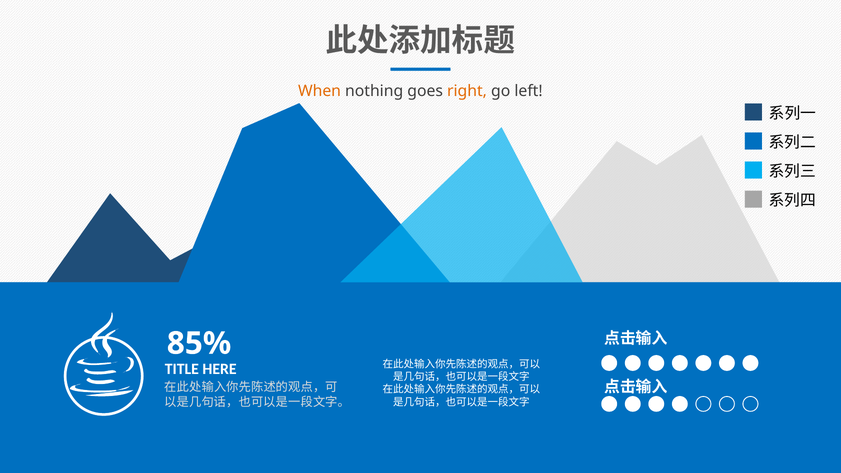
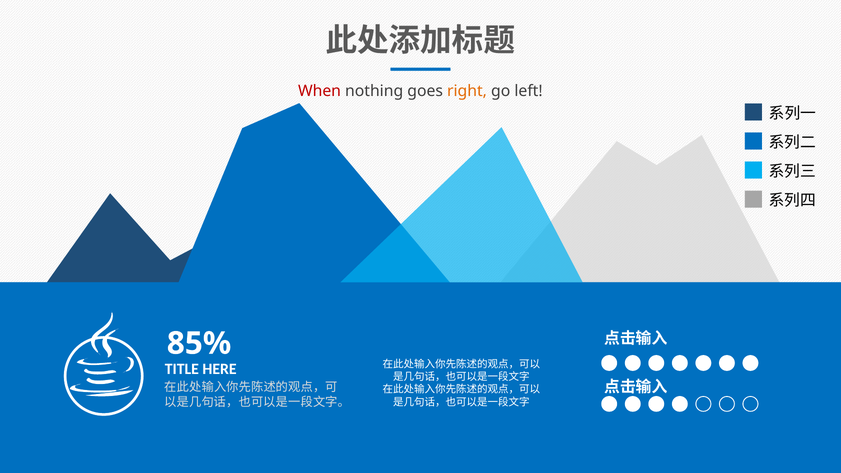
When colour: orange -> red
